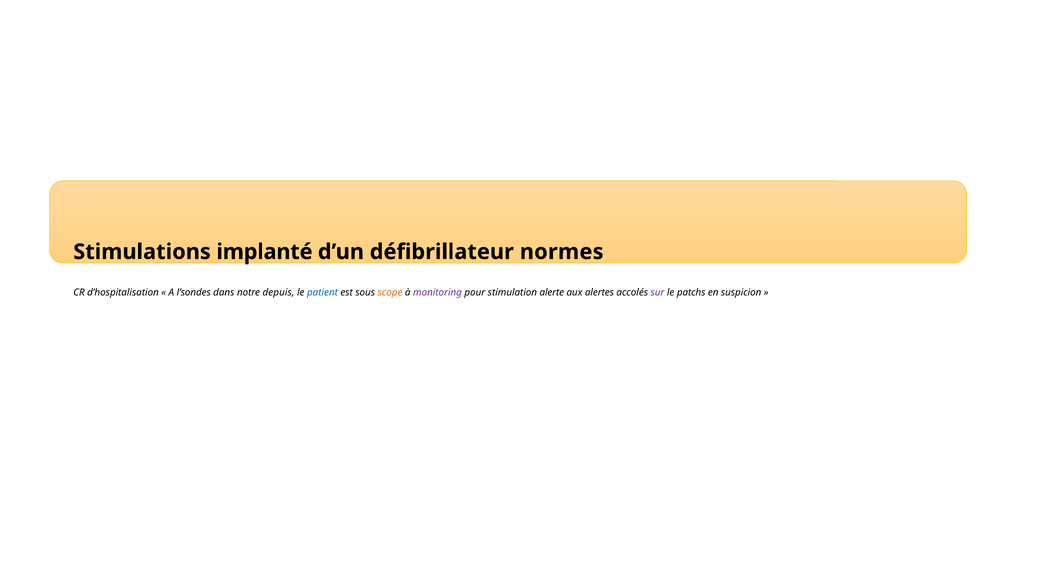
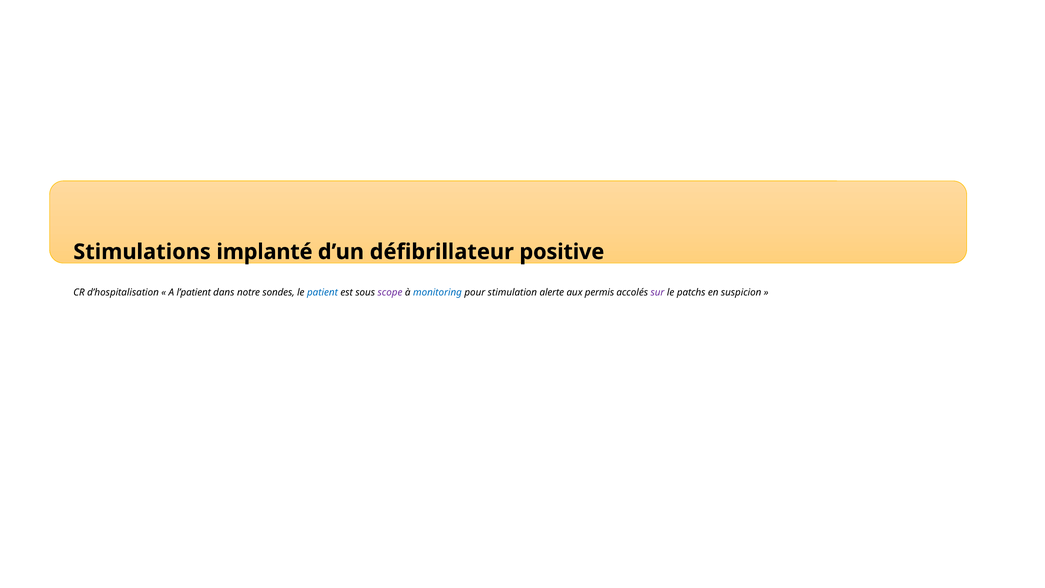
normes: normes -> positive
l’sondes: l’sondes -> l’patient
depuis: depuis -> sondes
scope colour: orange -> purple
monitoring colour: purple -> blue
alertes: alertes -> permis
